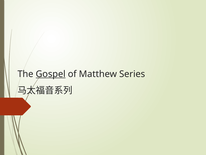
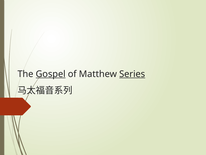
Series underline: none -> present
